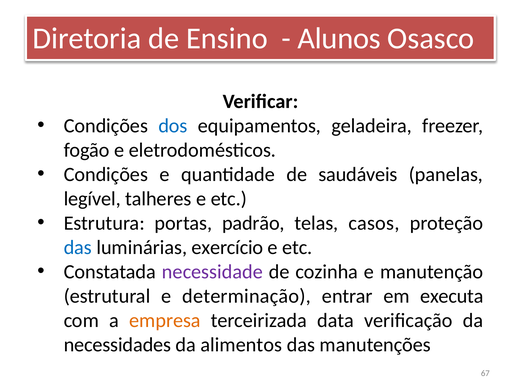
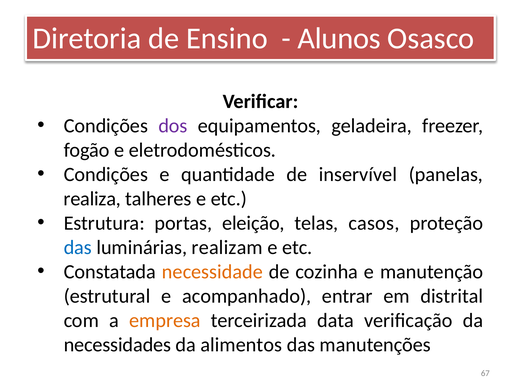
dos colour: blue -> purple
saudáveis: saudáveis -> inservível
legível: legível -> realiza
padrão: padrão -> eleição
exercício: exercício -> realizam
necessidade colour: purple -> orange
determinação: determinação -> acompanhado
executa: executa -> distrital
